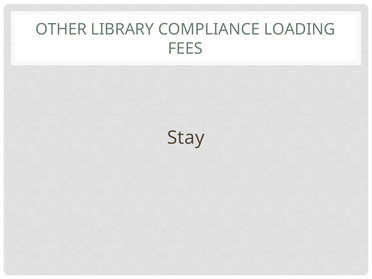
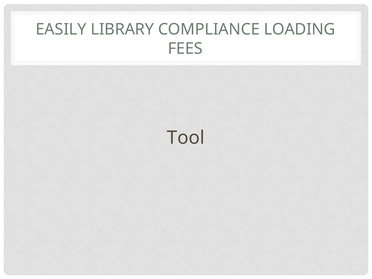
OTHER: OTHER -> EASILY
Stay: Stay -> Tool
